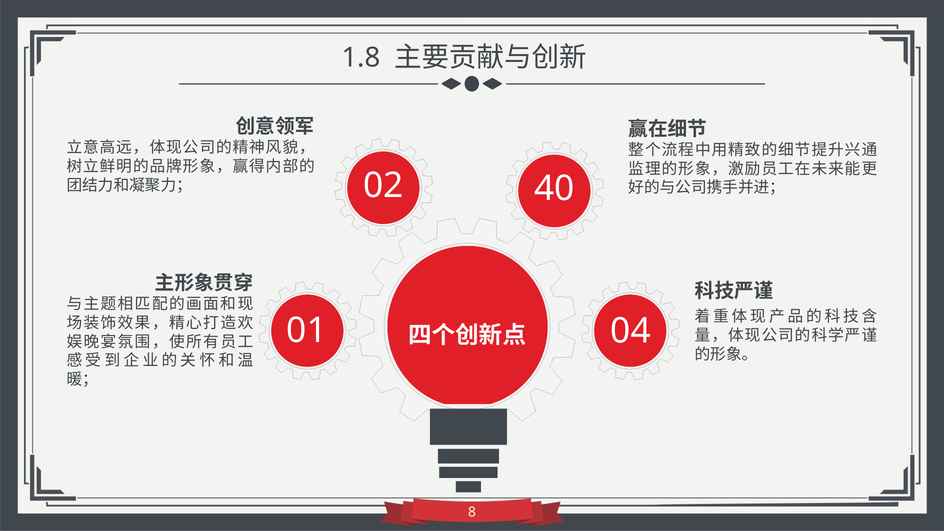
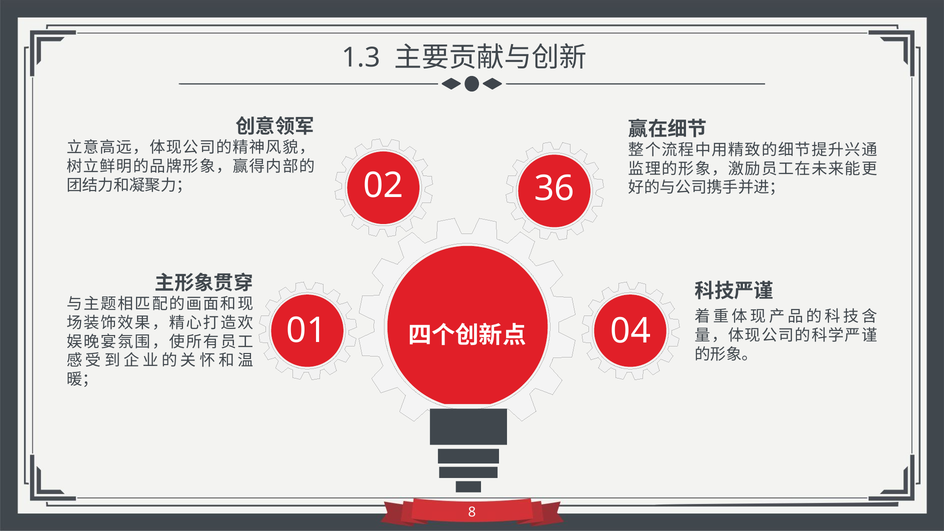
1.8: 1.8 -> 1.3
40: 40 -> 36
